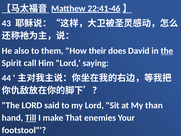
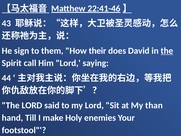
also: also -> sign
Till underline: present -> none
That: That -> Holy
